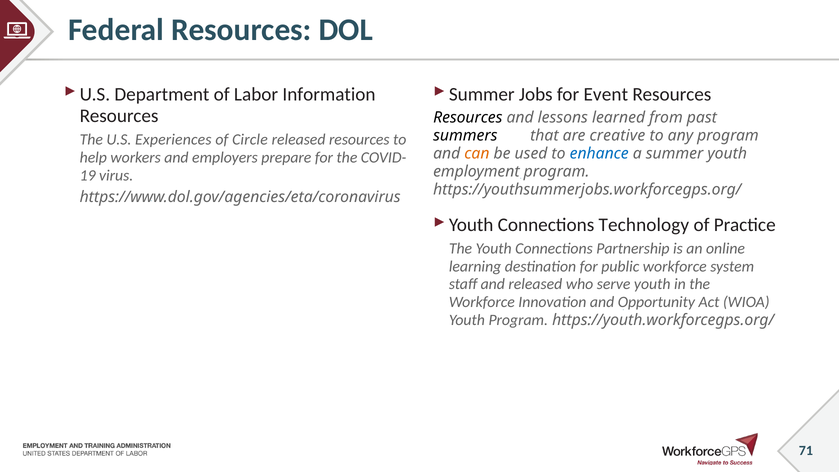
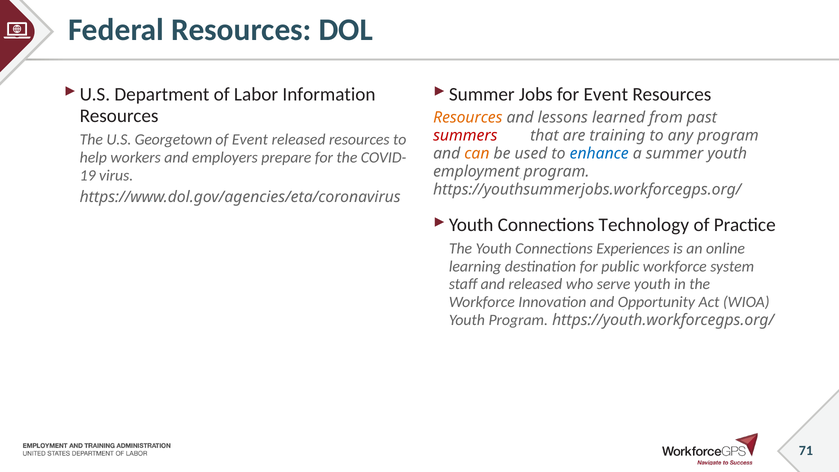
Resources at (468, 118) colour: black -> orange
summers colour: black -> red
creative: creative -> training
Experiences: Experiences -> Georgetown
of Circle: Circle -> Event
Partnership: Partnership -> Experiences
